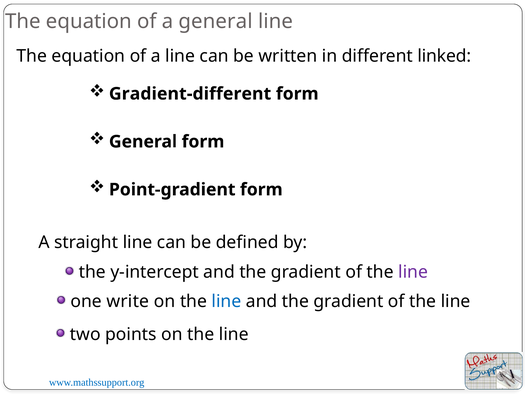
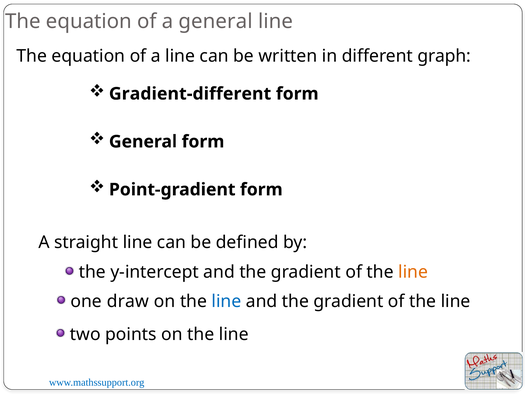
linked: linked -> graph
line at (413, 272) colour: purple -> orange
write: write -> draw
